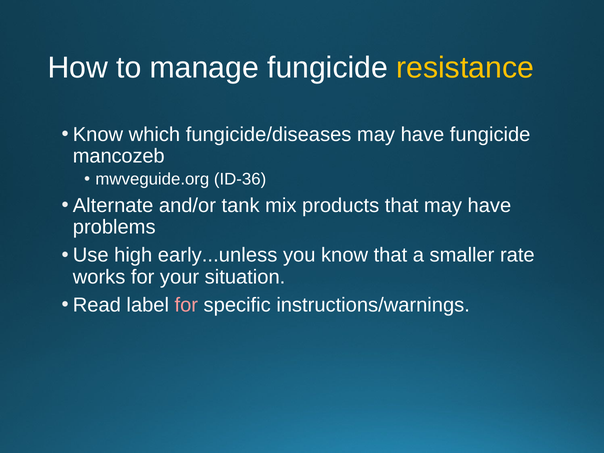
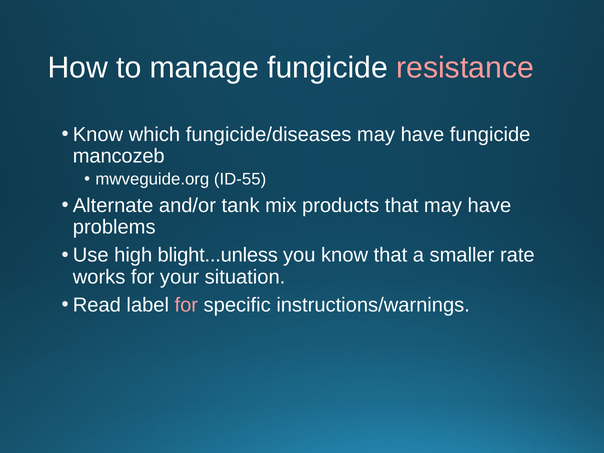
resistance colour: yellow -> pink
ID-36: ID-36 -> ID-55
early...unless: early...unless -> blight...unless
